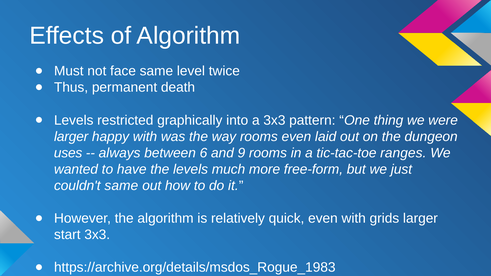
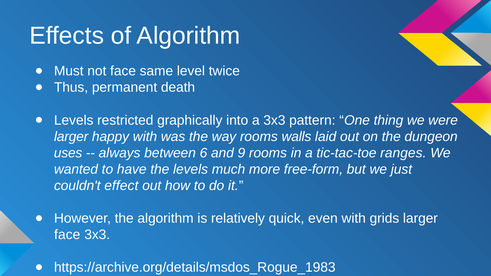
rooms even: even -> walls
couldn't same: same -> effect
start at (67, 235): start -> face
